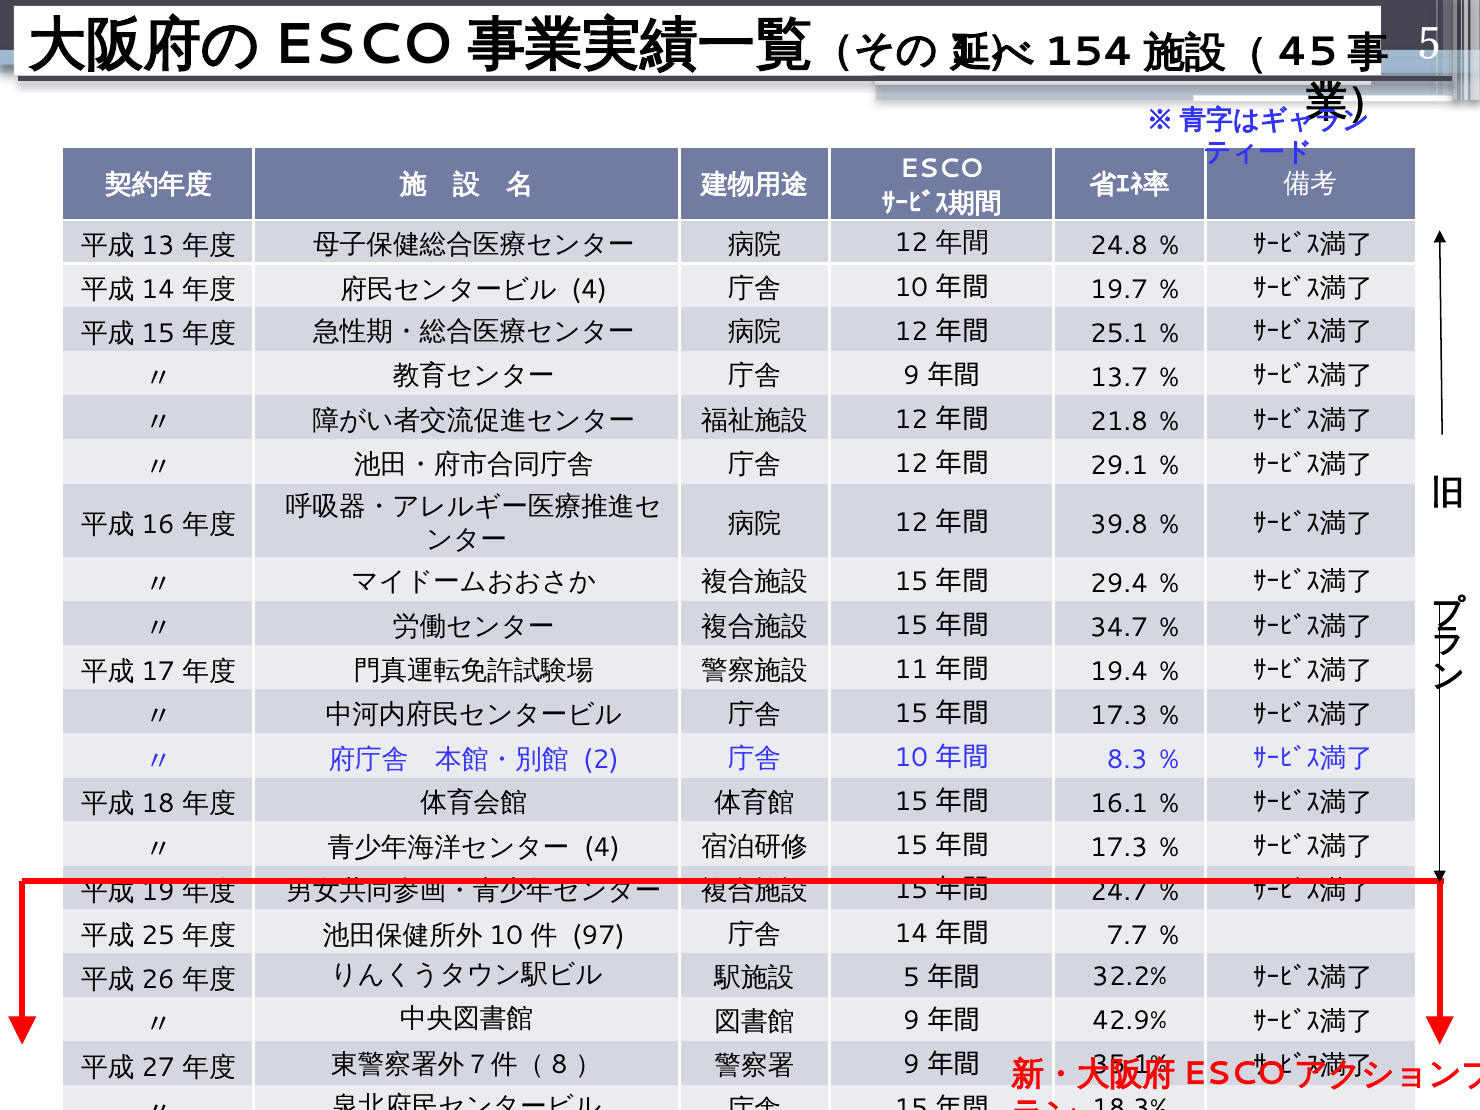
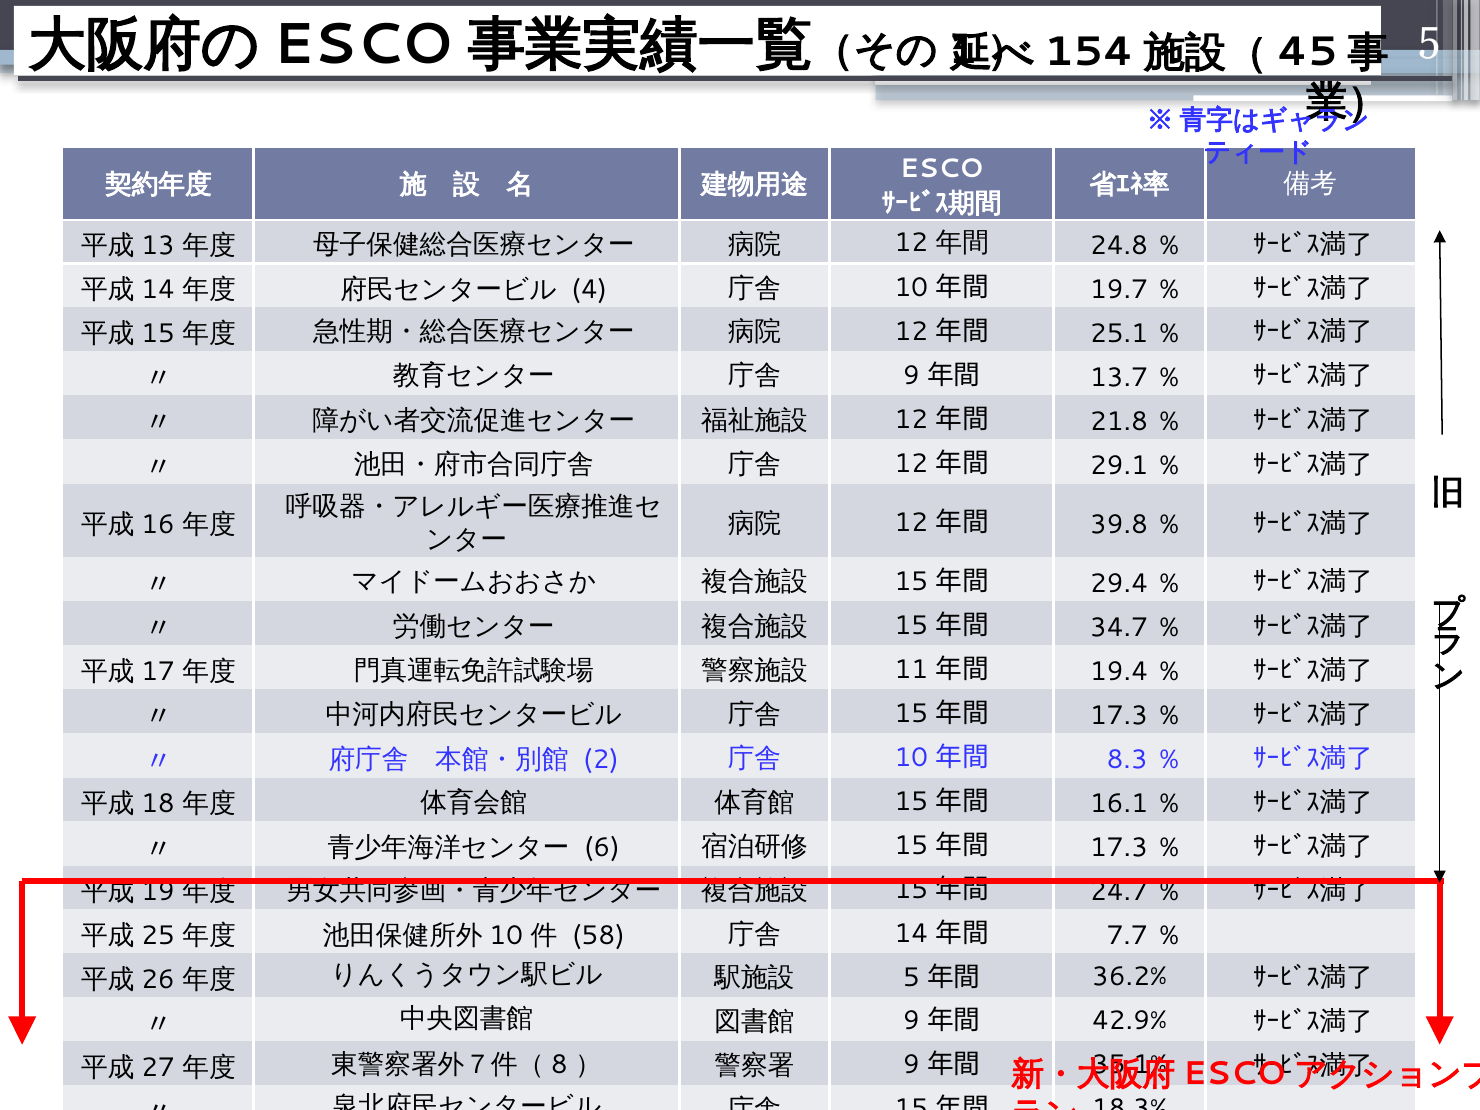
4 at (602, 848): 4 -> 6
97: 97 -> 58
32.2%: 32.2% -> 36.2%
